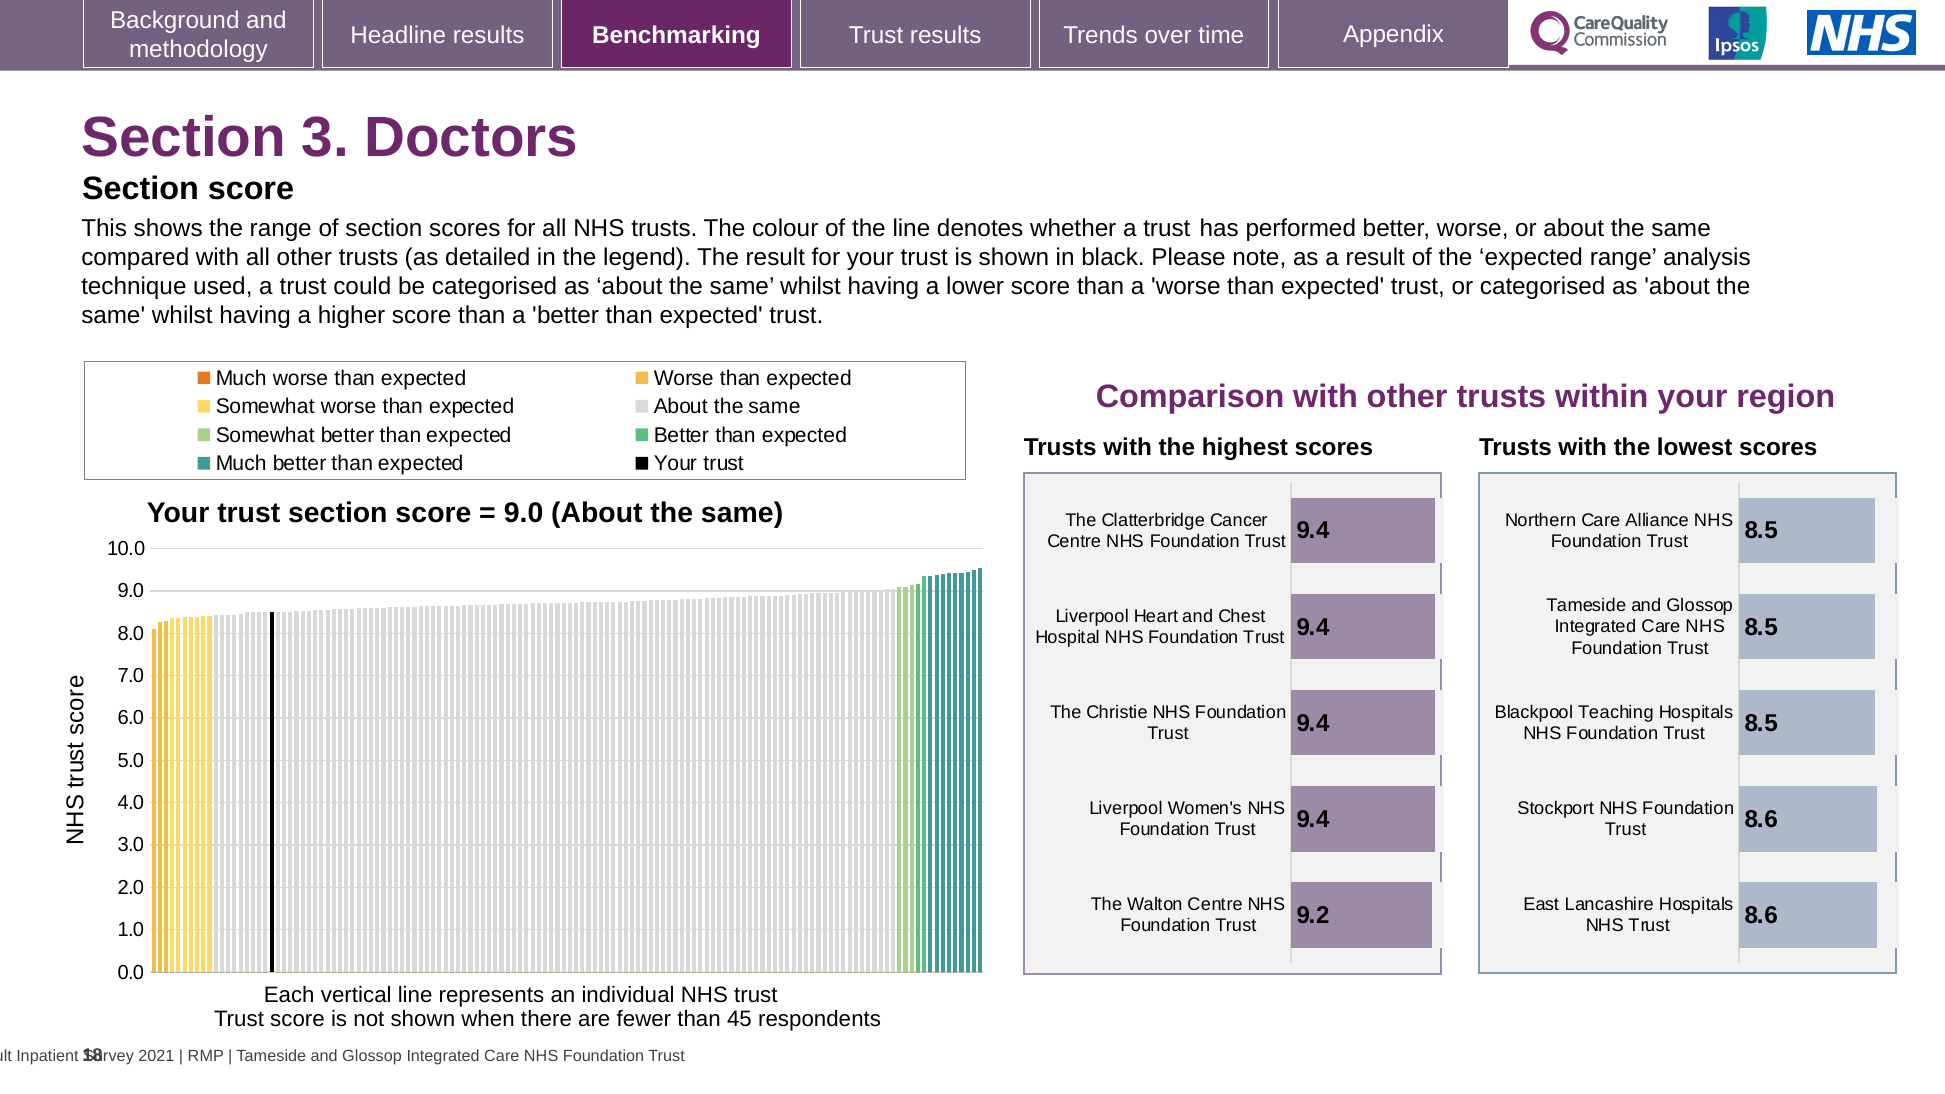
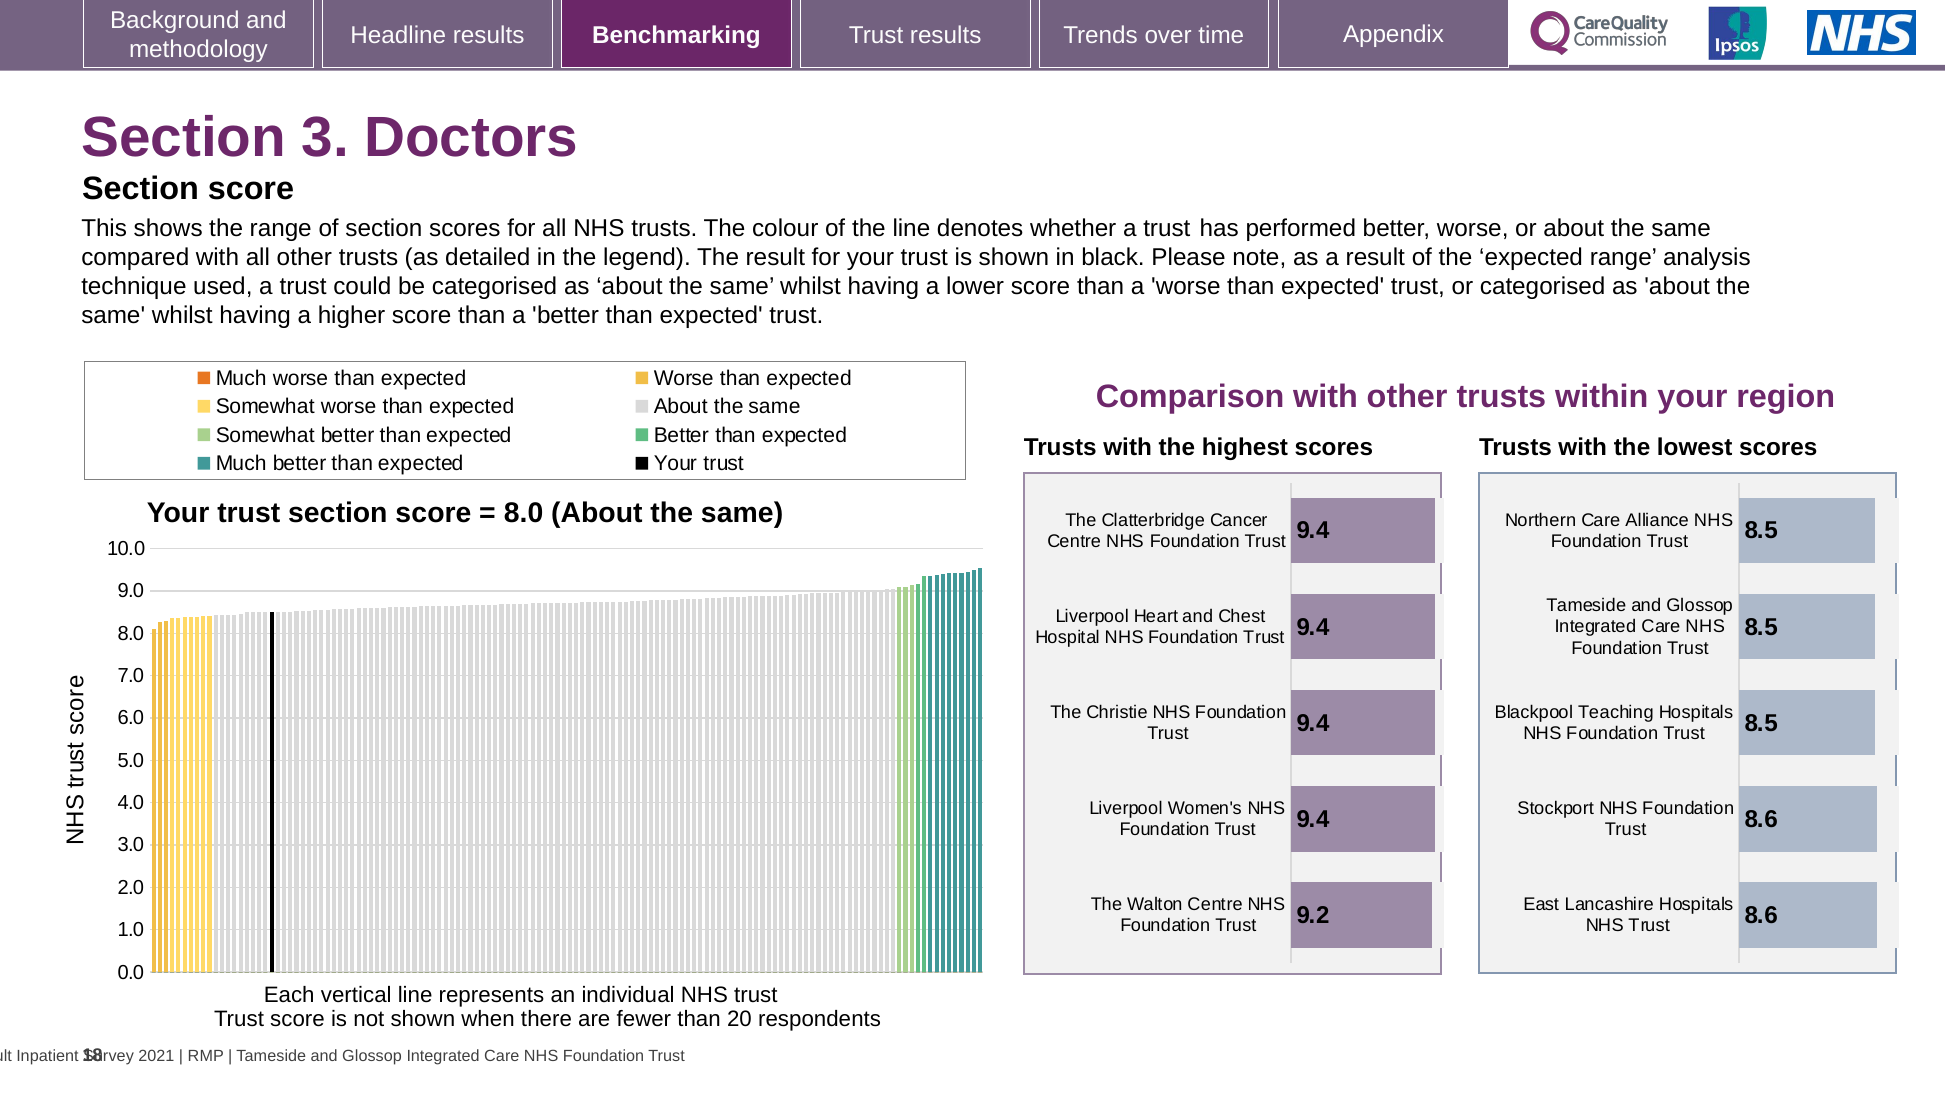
9.0 at (524, 513): 9.0 -> 8.0
45: 45 -> 20
